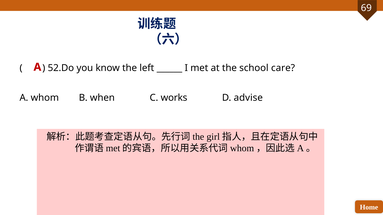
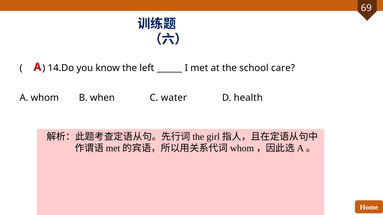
52.Do: 52.Do -> 14.Do
works: works -> water
advise: advise -> health
